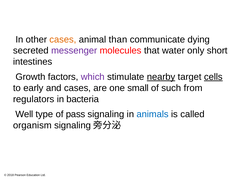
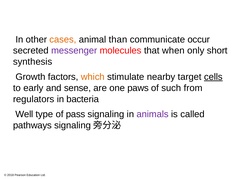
dying: dying -> occur
water: water -> when
intestines: intestines -> synthesis
which colour: purple -> orange
nearby underline: present -> none
and cases: cases -> sense
small: small -> paws
animals colour: blue -> purple
organism: organism -> pathways
